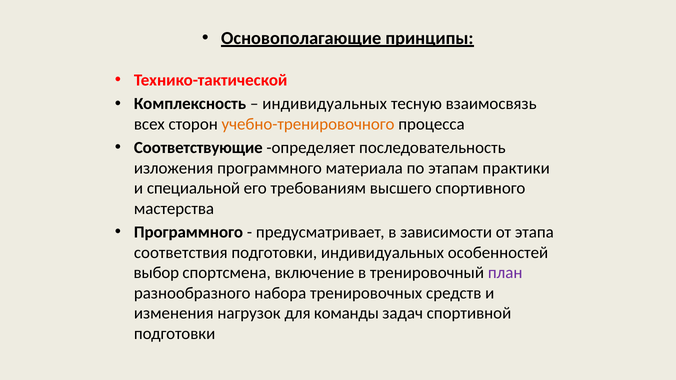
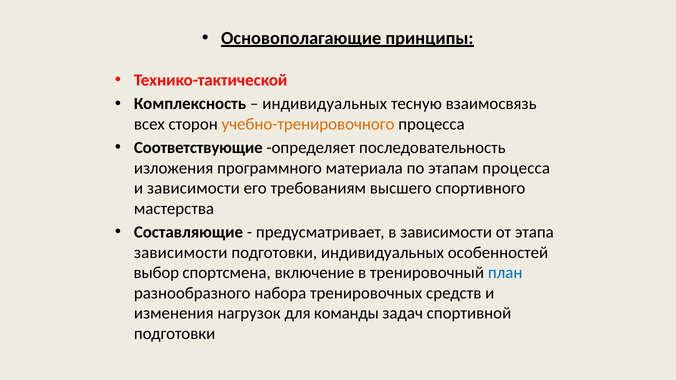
этапам практики: практики -> процесса
и специальной: специальной -> зависимости
Программного at (189, 232): Программного -> Составляющие
соответствия at (181, 253): соответствия -> зависимости
план colour: purple -> blue
